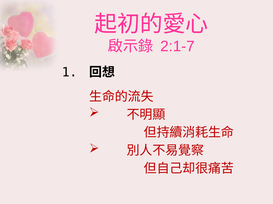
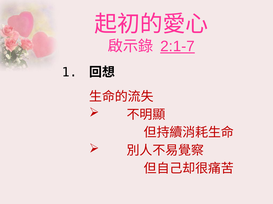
2:1-7 underline: none -> present
